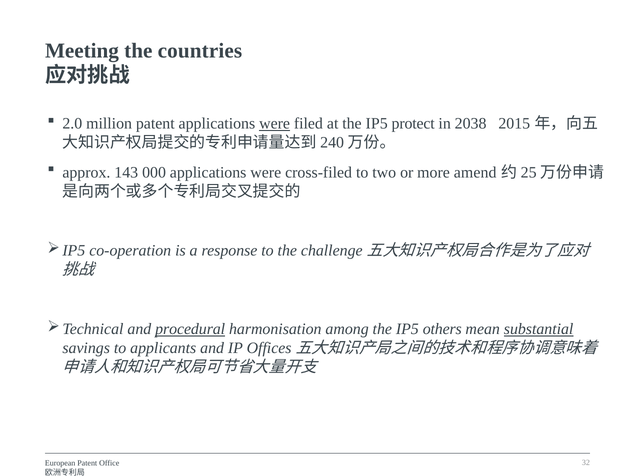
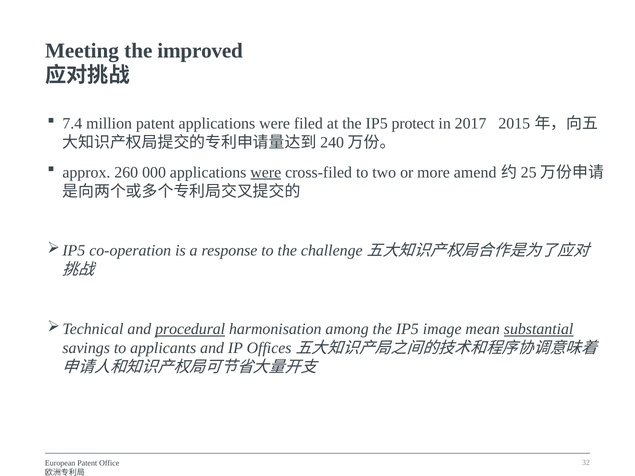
countries: countries -> improved
2.0: 2.0 -> 7.4
were at (275, 124) underline: present -> none
2038: 2038 -> 2017
143: 143 -> 260
were at (266, 172) underline: none -> present
others: others -> image
